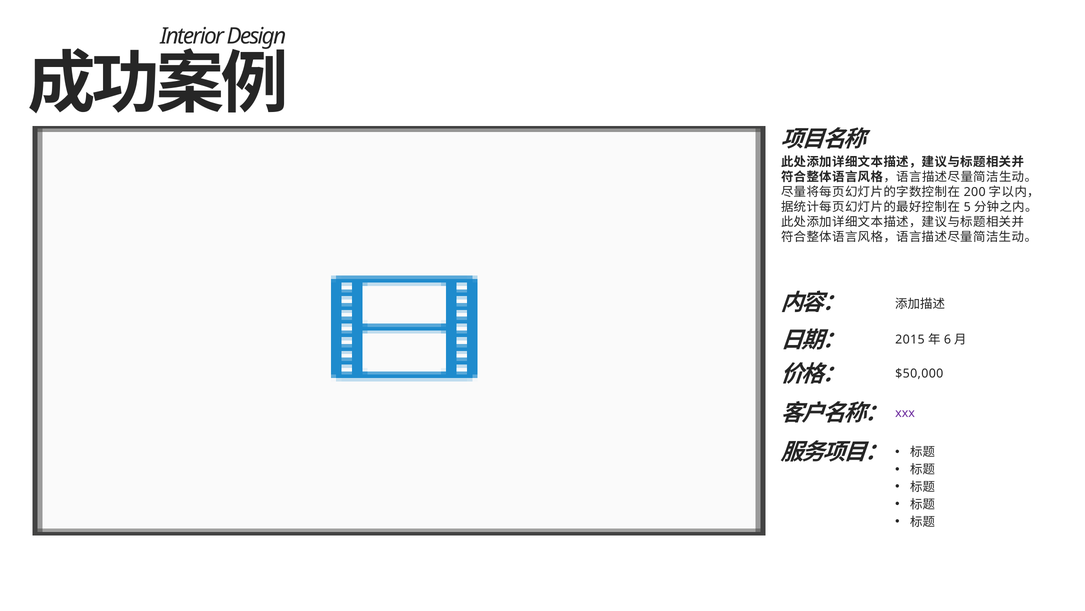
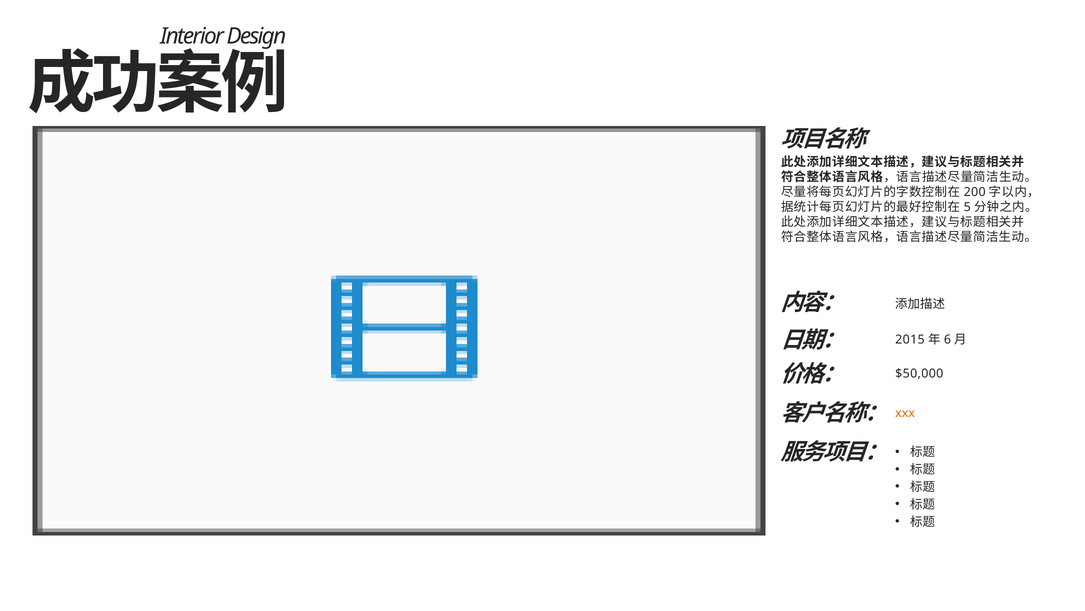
xxx colour: purple -> orange
